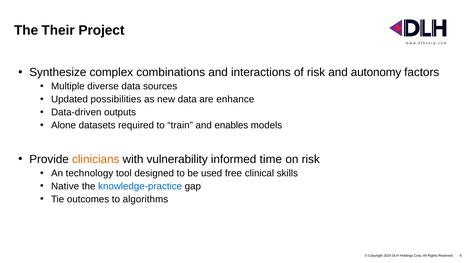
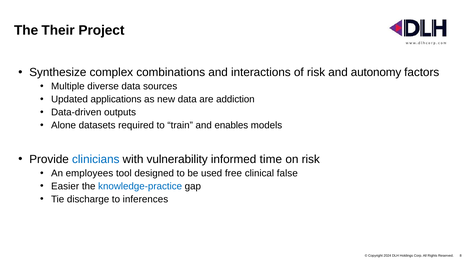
possibilities: possibilities -> applications
enhance: enhance -> addiction
clinicians colour: orange -> blue
technology: technology -> employees
skills: skills -> false
Native: Native -> Easier
outcomes: outcomes -> discharge
algorithms: algorithms -> inferences
